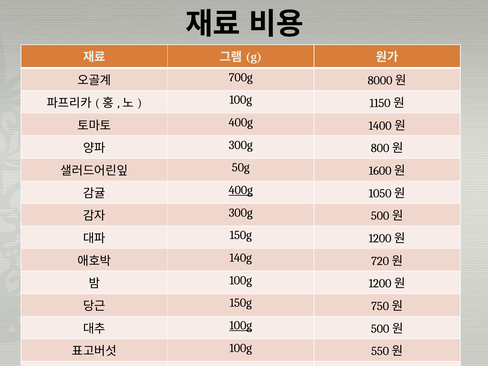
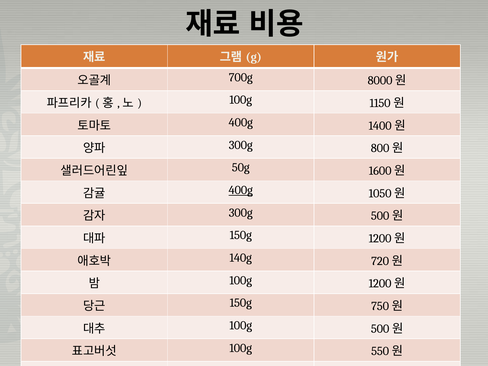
100g at (241, 326) underline: present -> none
